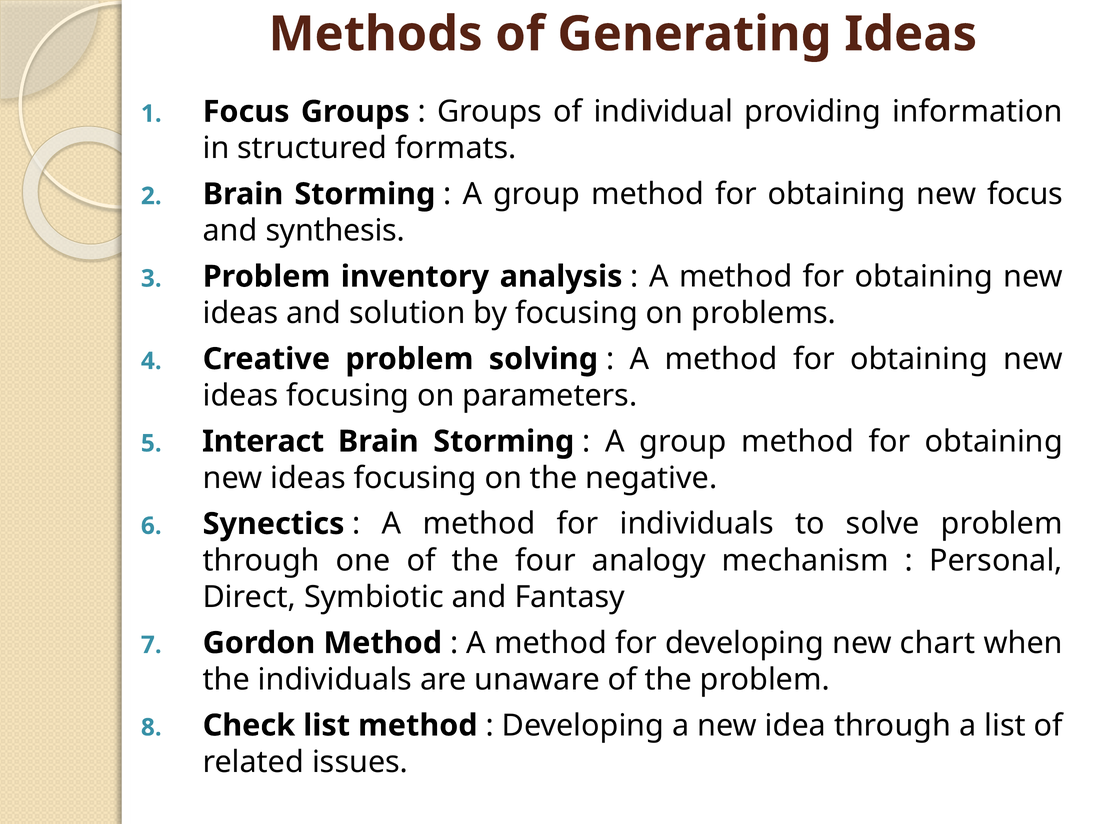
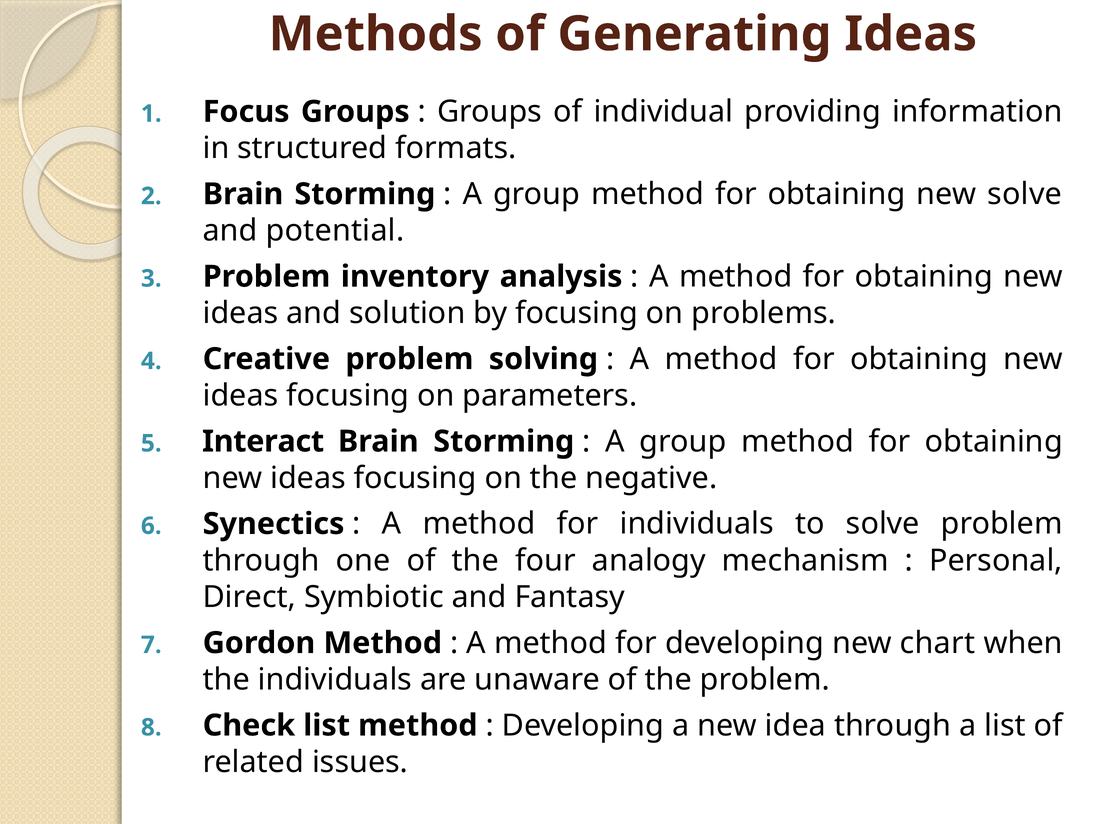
new focus: focus -> solve
synthesis: synthesis -> potential
